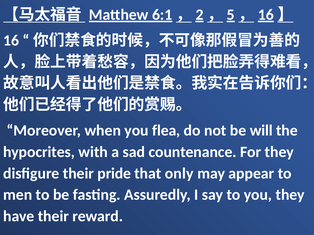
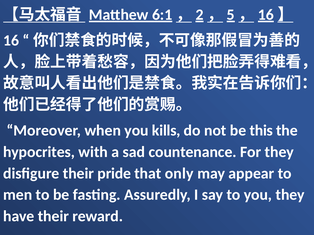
flea: flea -> kills
will: will -> this
